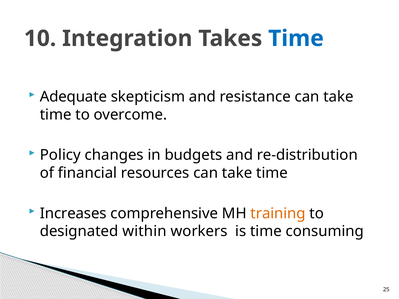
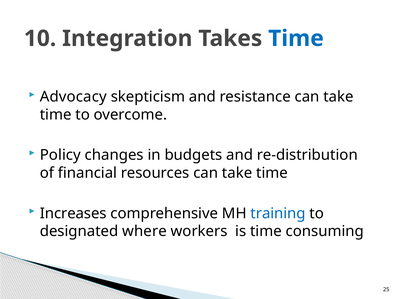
Adequate: Adequate -> Advocacy
training colour: orange -> blue
within: within -> where
